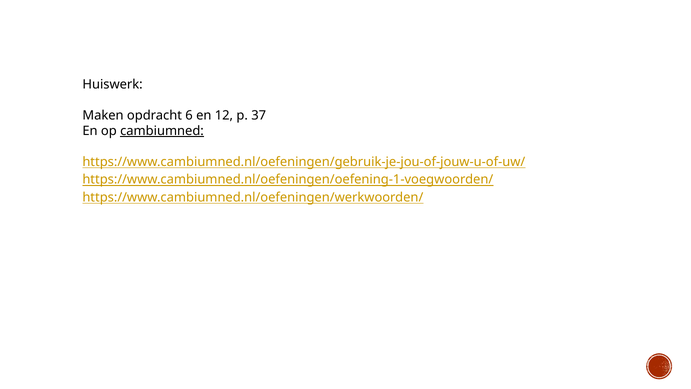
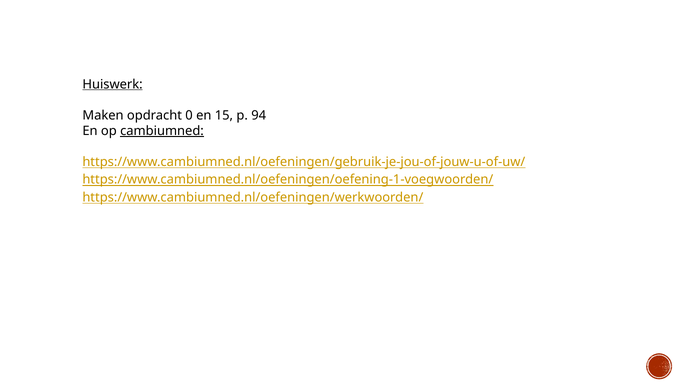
Huiswerk underline: none -> present
6: 6 -> 0
12: 12 -> 15
37: 37 -> 94
